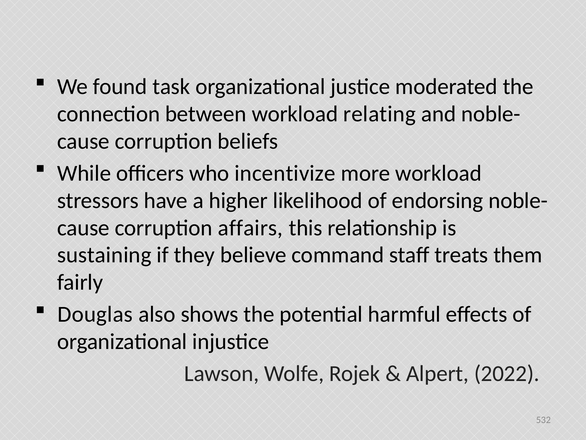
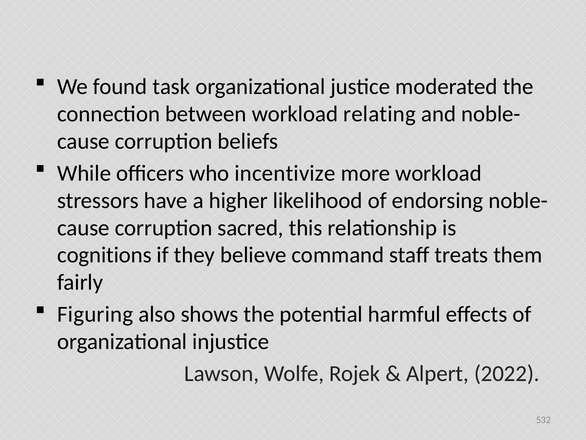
affairs: affairs -> sacred
sustaining: sustaining -> cognitions
Douglas: Douglas -> Figuring
